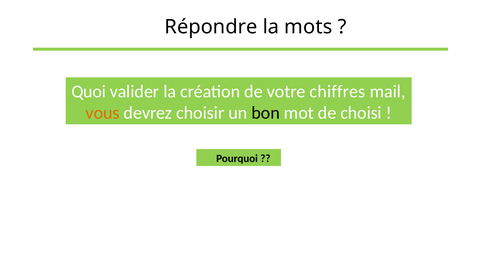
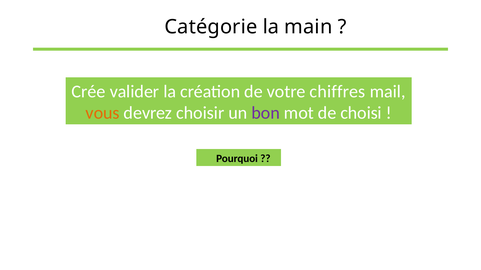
Répondre: Répondre -> Catégorie
mots: mots -> main
Quoi: Quoi -> Crée
bon colour: black -> purple
